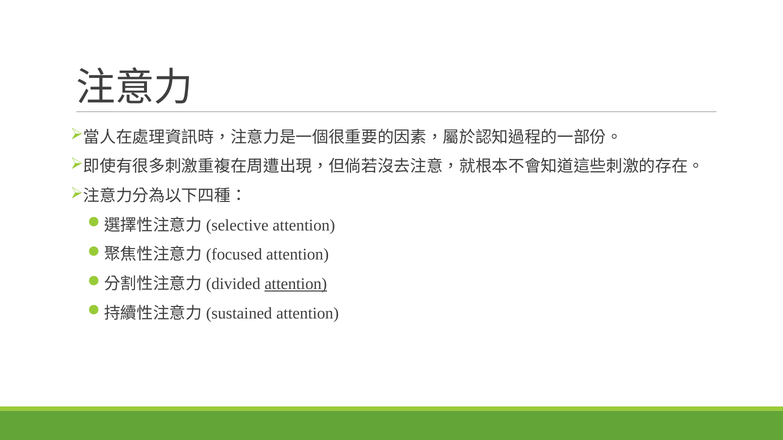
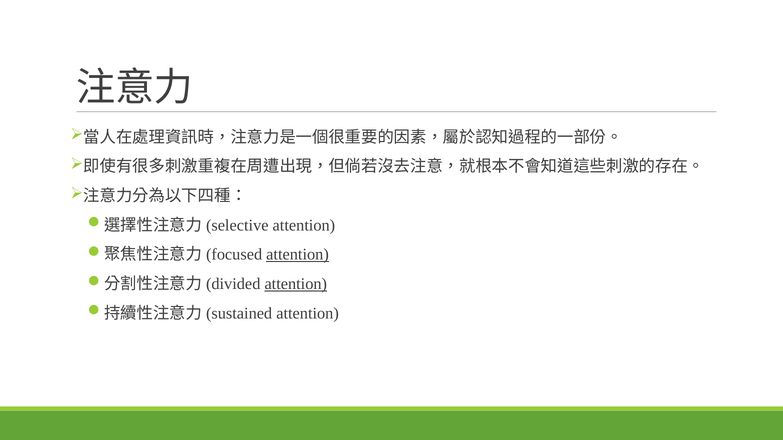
attention at (298, 255) underline: none -> present
